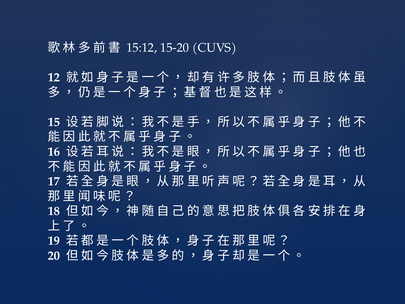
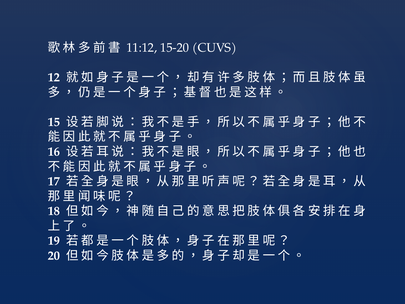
15:12: 15:12 -> 11:12
